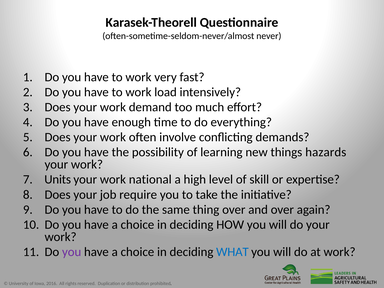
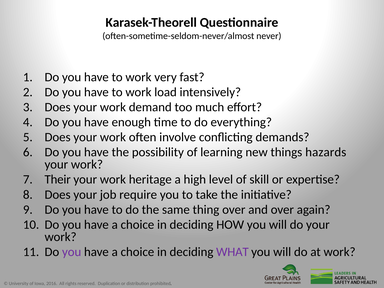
Units: Units -> Their
national: national -> heritage
WHAT colour: blue -> purple
